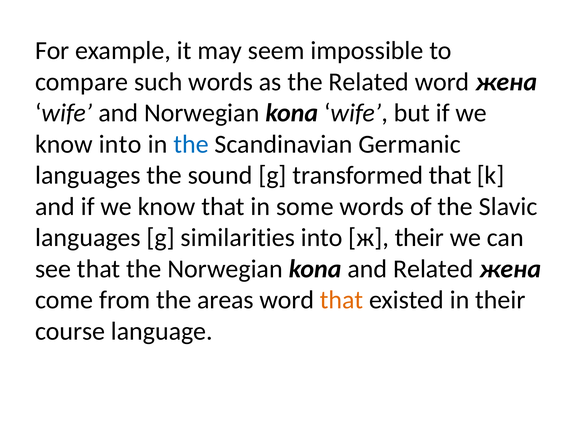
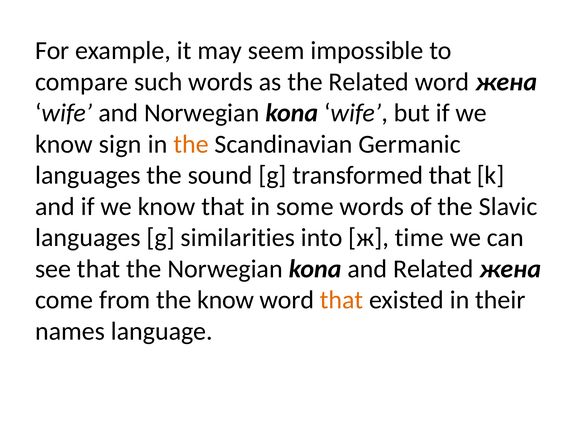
know into: into -> sign
the at (191, 144) colour: blue -> orange
ж their: their -> time
the areas: areas -> know
course: course -> names
